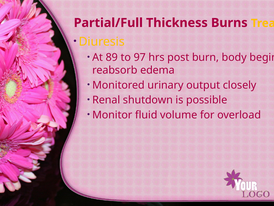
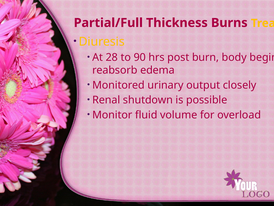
89: 89 -> 28
97: 97 -> 90
